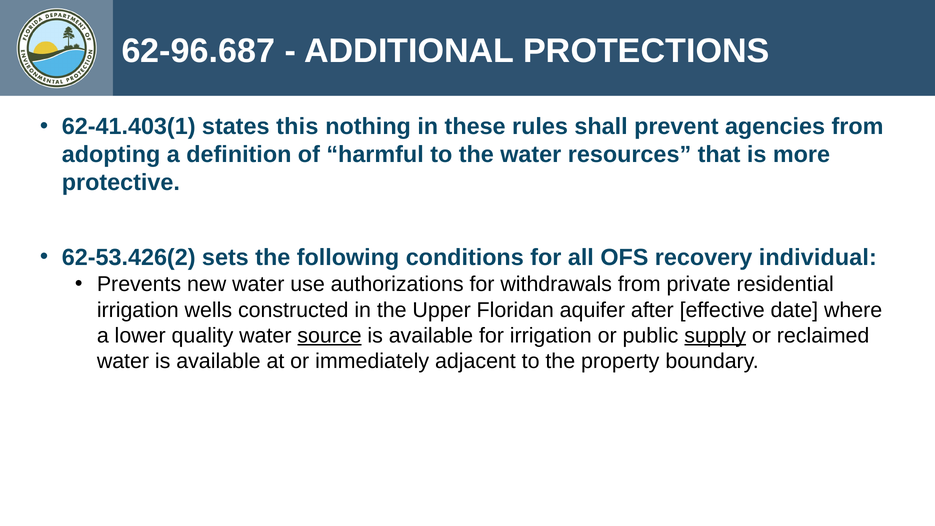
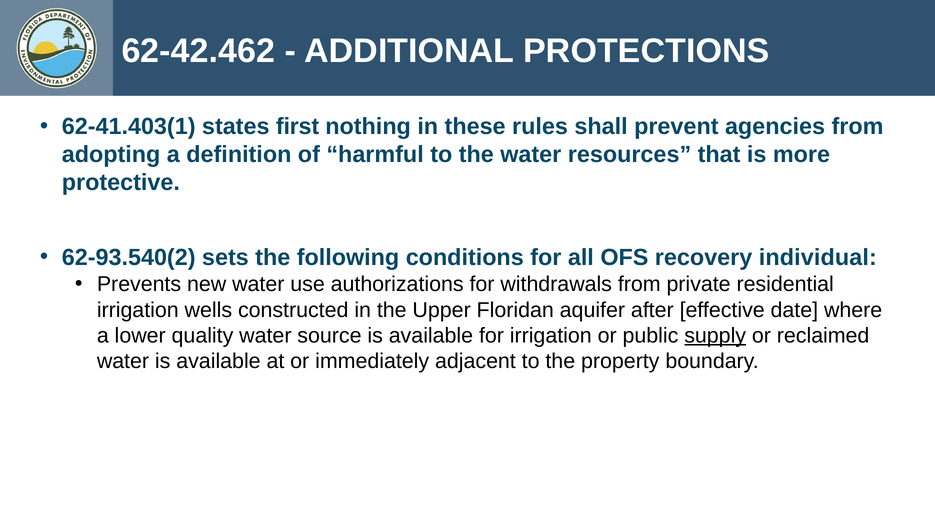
62-96.687: 62-96.687 -> 62-42.462
this: this -> first
62-53.426(2: 62-53.426(2 -> 62-93.540(2
source underline: present -> none
